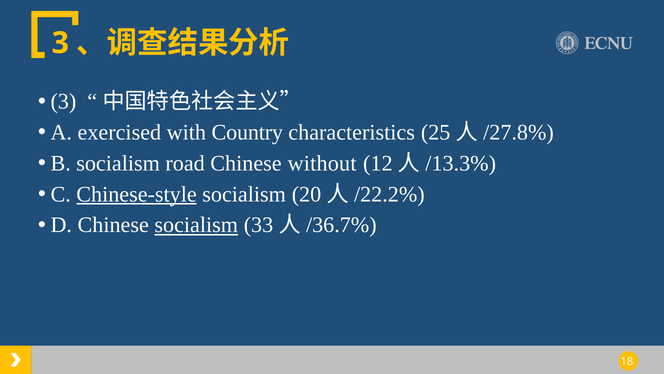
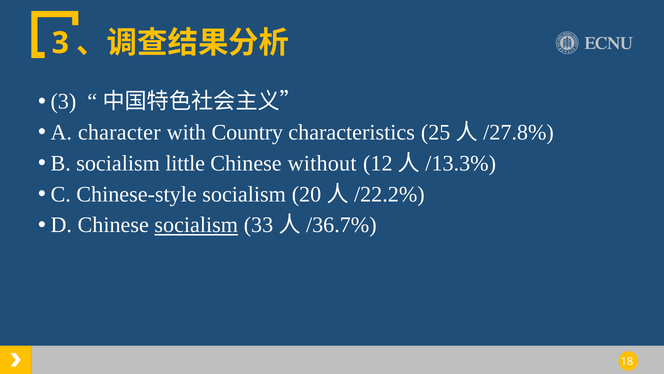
exercised: exercised -> character
road: road -> little
Chinese-style underline: present -> none
